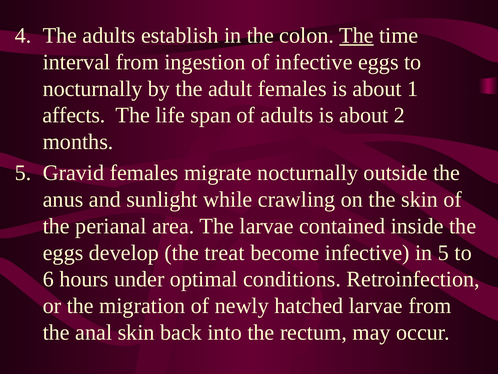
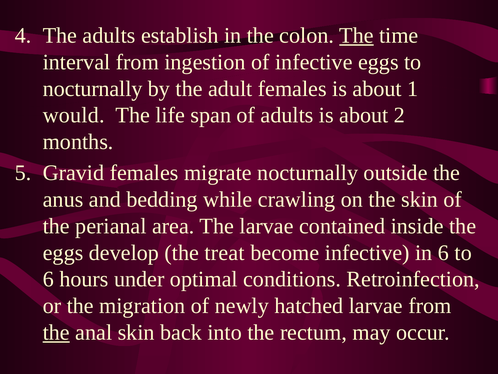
affects: affects -> would
sunlight: sunlight -> bedding
in 5: 5 -> 6
the at (56, 332) underline: none -> present
